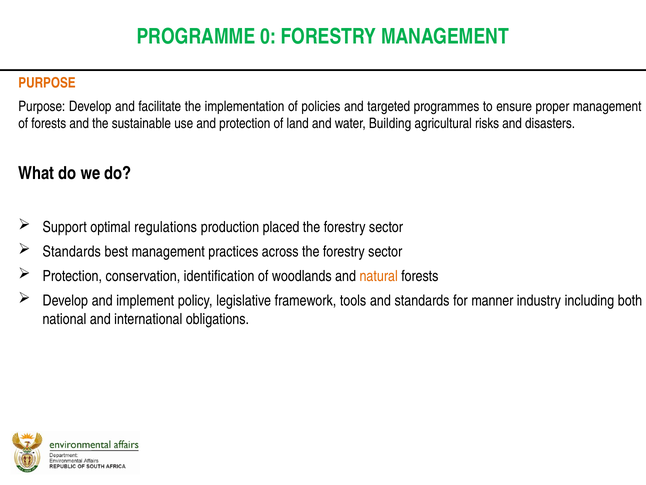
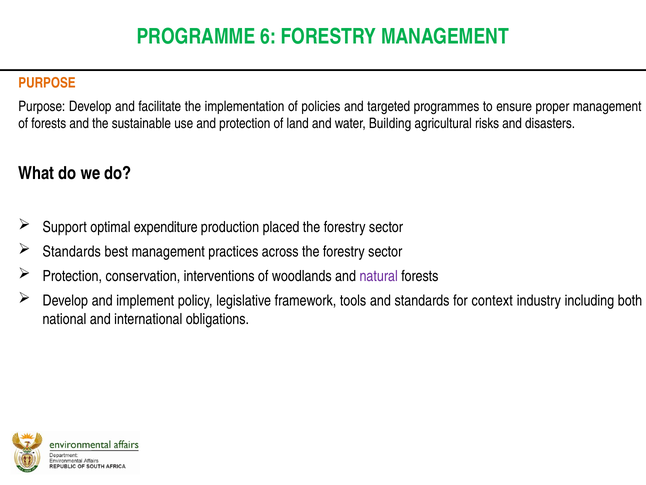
0: 0 -> 6
regulations: regulations -> expenditure
identification: identification -> interventions
natural colour: orange -> purple
manner: manner -> context
